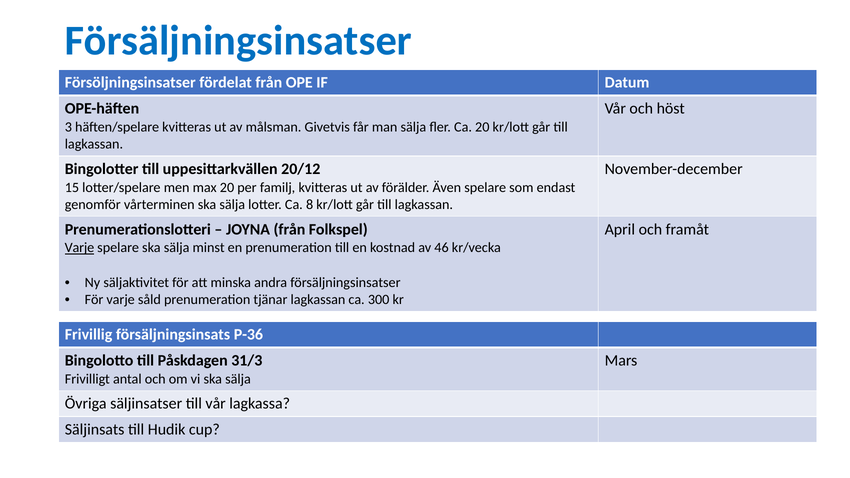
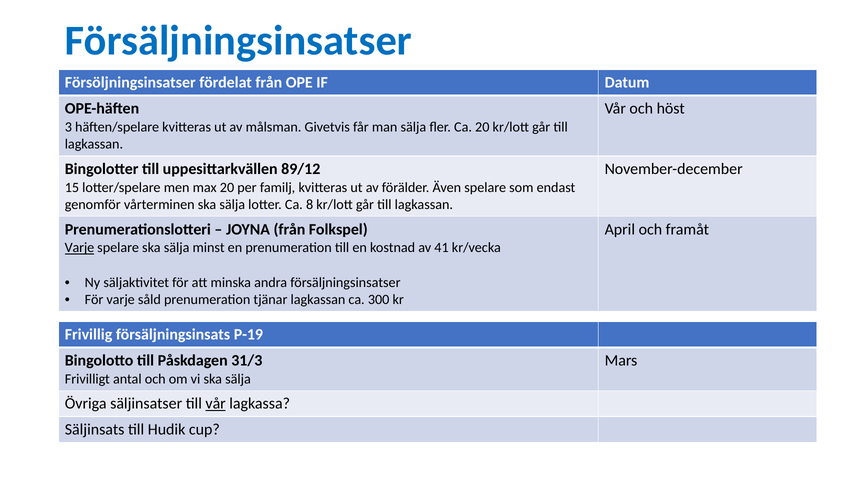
20/12: 20/12 -> 89/12
46: 46 -> 41
P-36: P-36 -> P-19
vår at (216, 404) underline: none -> present
